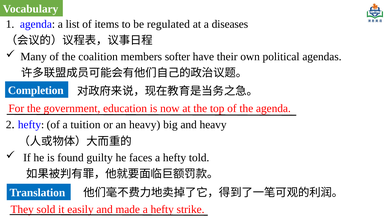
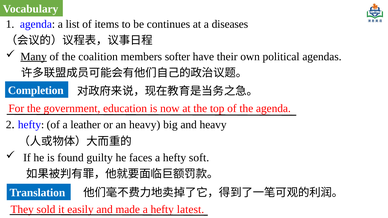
regulated: regulated -> continues
Many underline: none -> present
tuition: tuition -> leather
told: told -> soft
strike: strike -> latest
